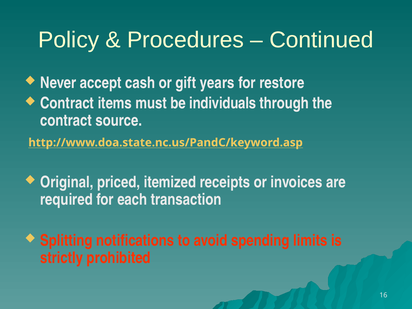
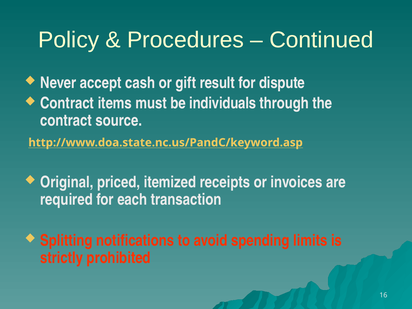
years: years -> result
restore: restore -> dispute
